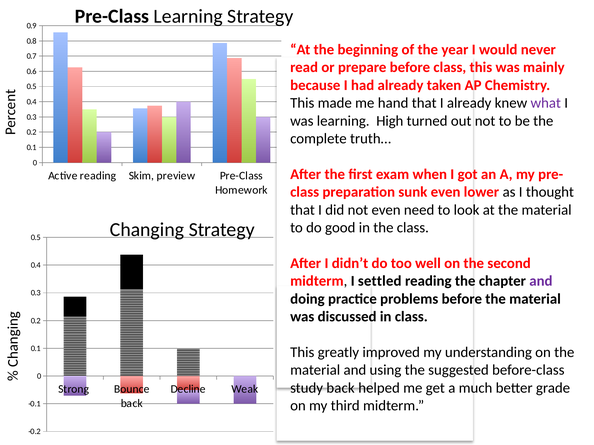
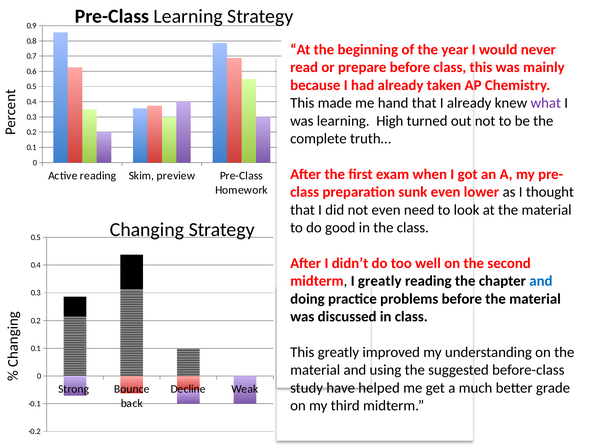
I settled: settled -> greatly
and at (541, 281) colour: purple -> blue
study back: back -> have
